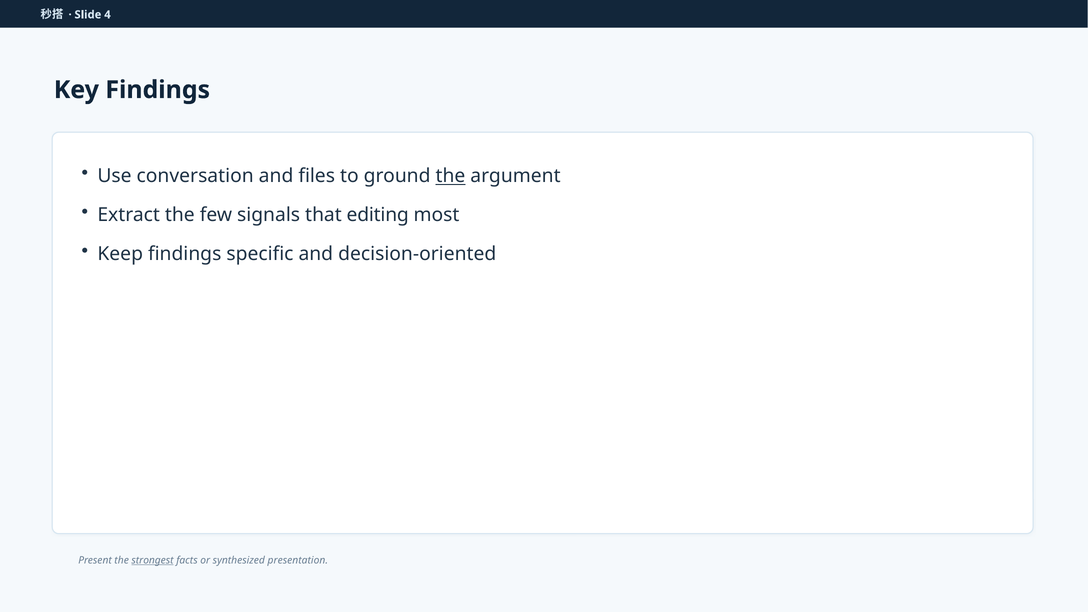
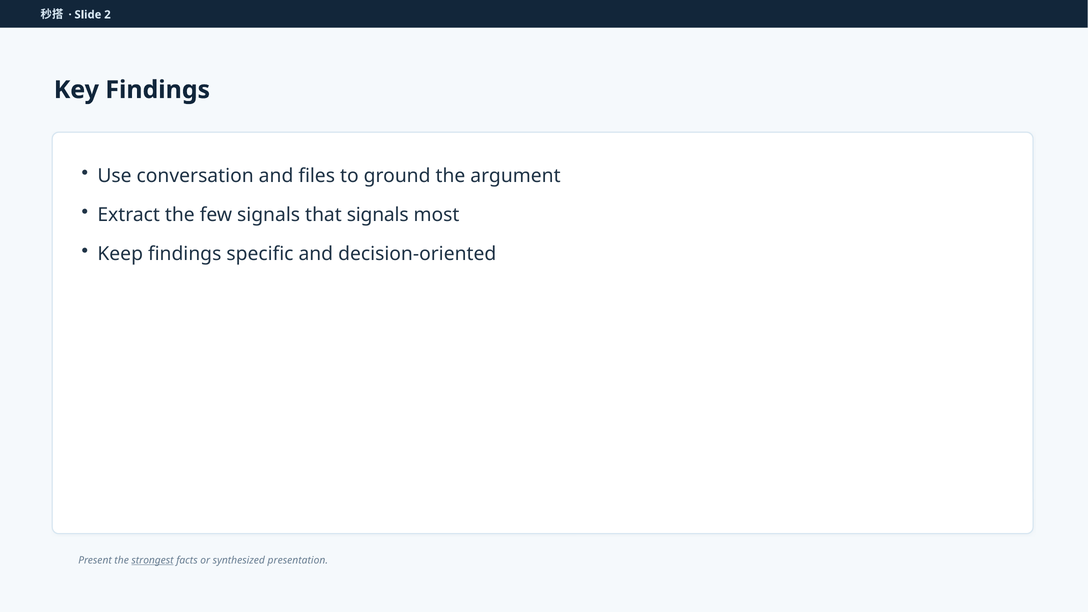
4: 4 -> 2
the at (450, 176) underline: present -> none
that editing: editing -> signals
